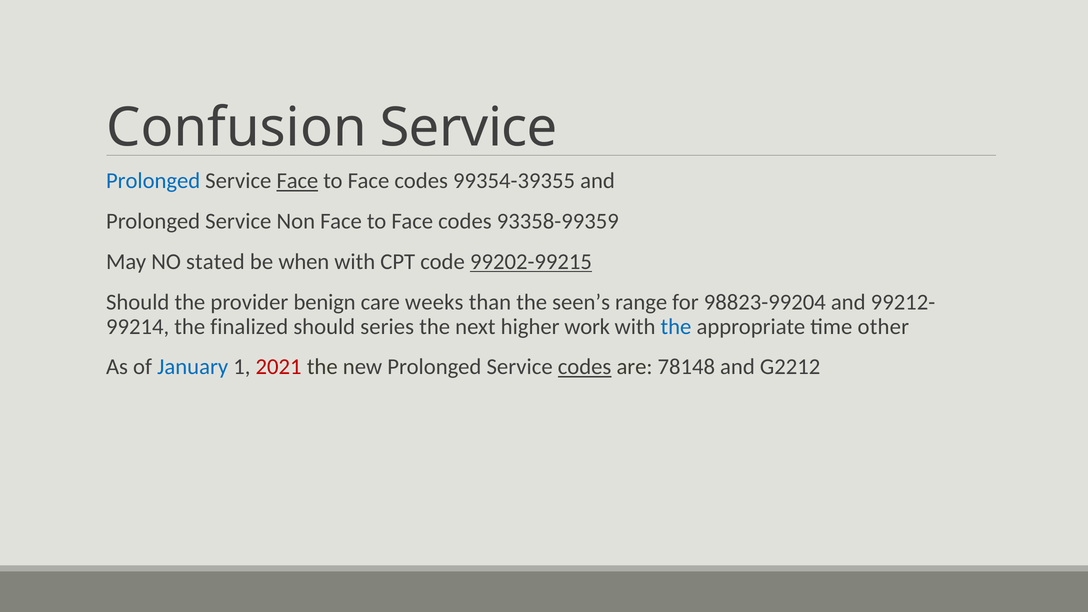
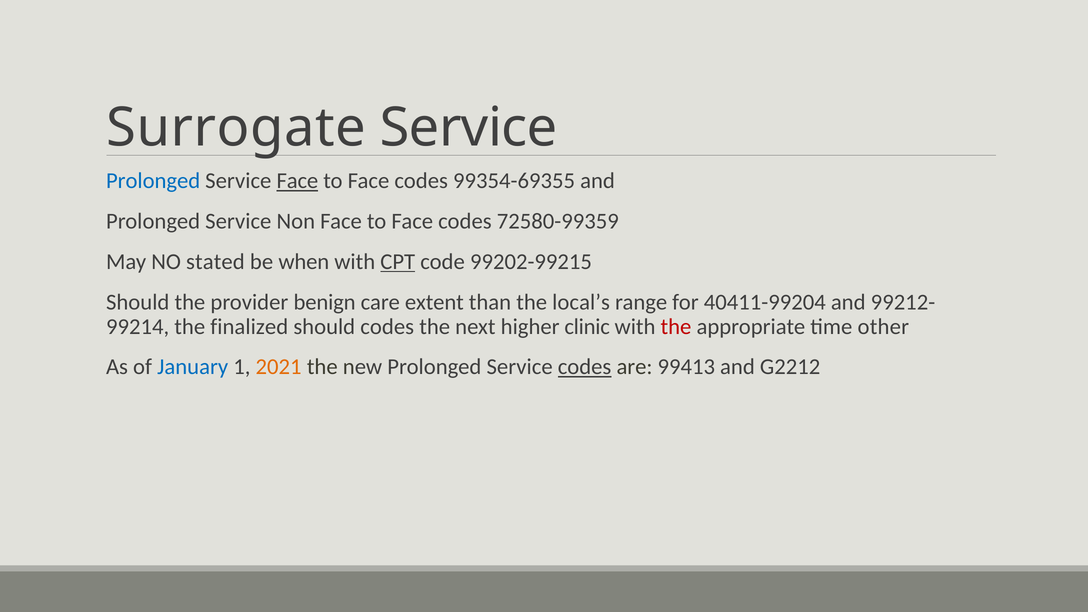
Confusion: Confusion -> Surrogate
99354-39355: 99354-39355 -> 99354-69355
93358-99359: 93358-99359 -> 72580-99359
CPT underline: none -> present
99202-99215 underline: present -> none
weeks: weeks -> extent
seen’s: seen’s -> local’s
98823-99204: 98823-99204 -> 40411-99204
should series: series -> codes
work: work -> clinic
the at (676, 327) colour: blue -> red
2021 colour: red -> orange
78148: 78148 -> 99413
